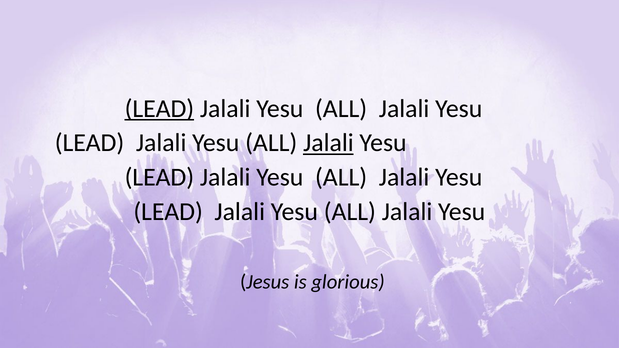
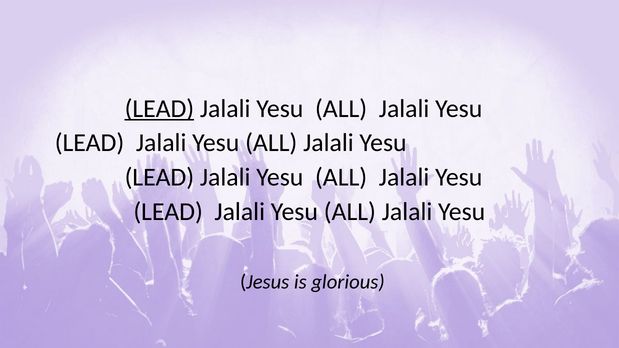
Jalali at (328, 143) underline: present -> none
